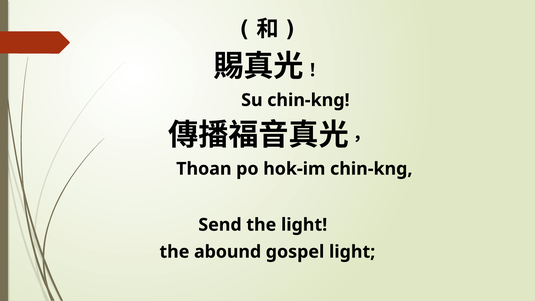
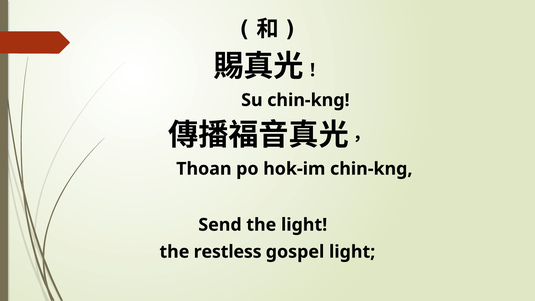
abound: abound -> restless
